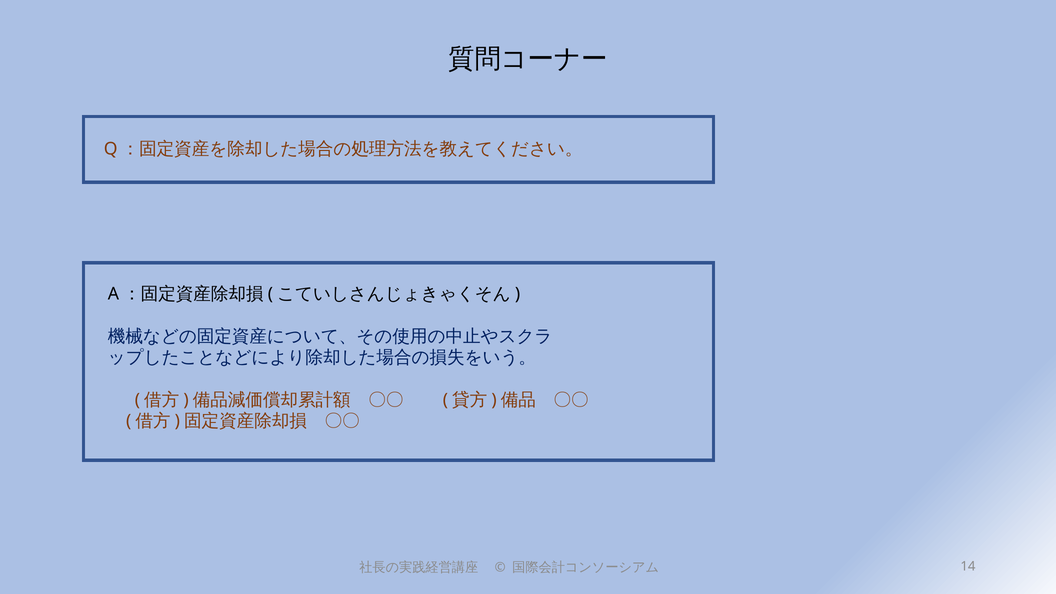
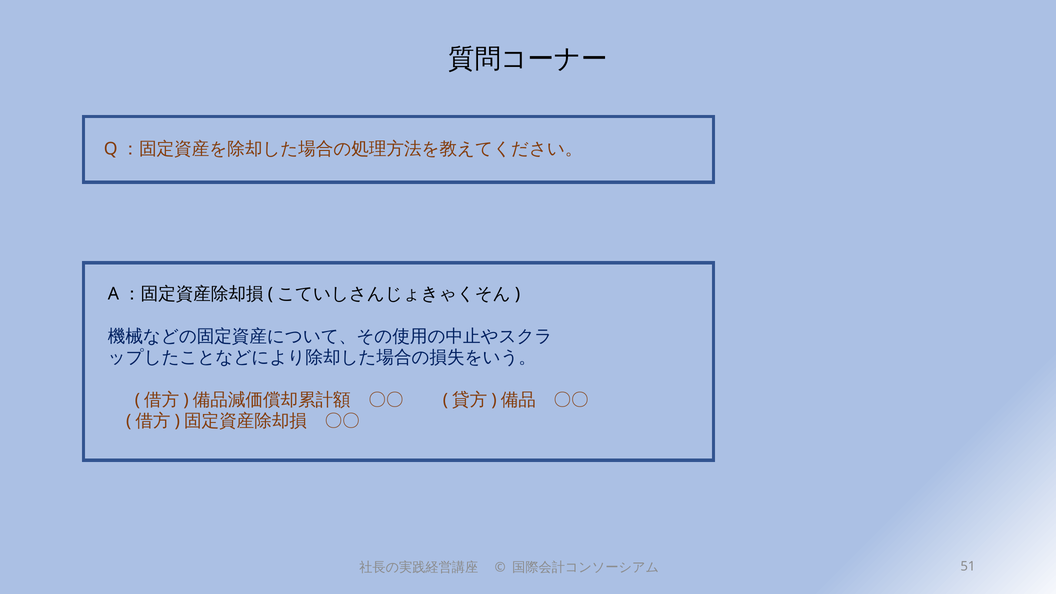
14: 14 -> 51
